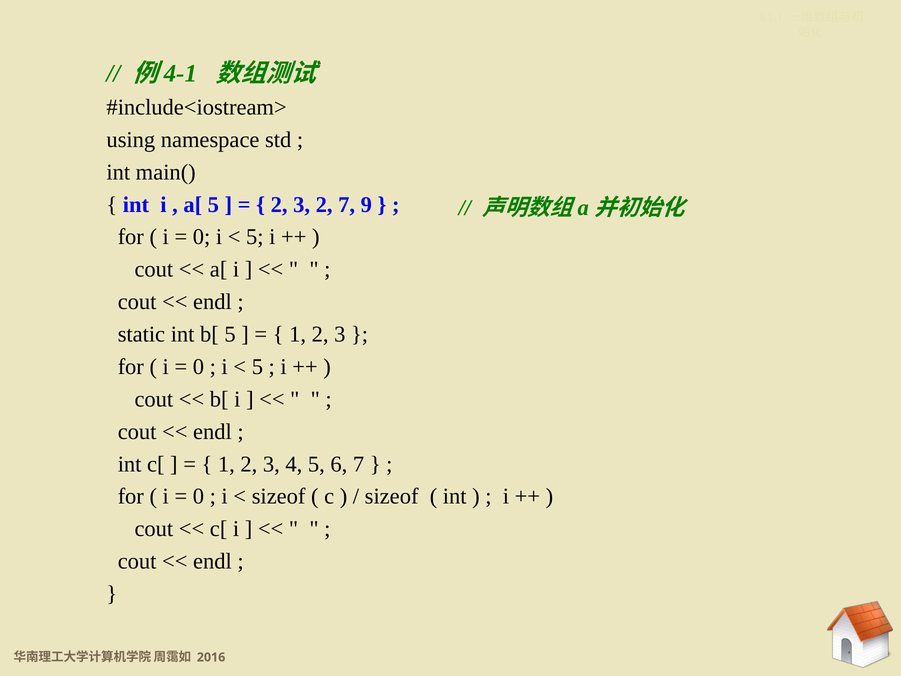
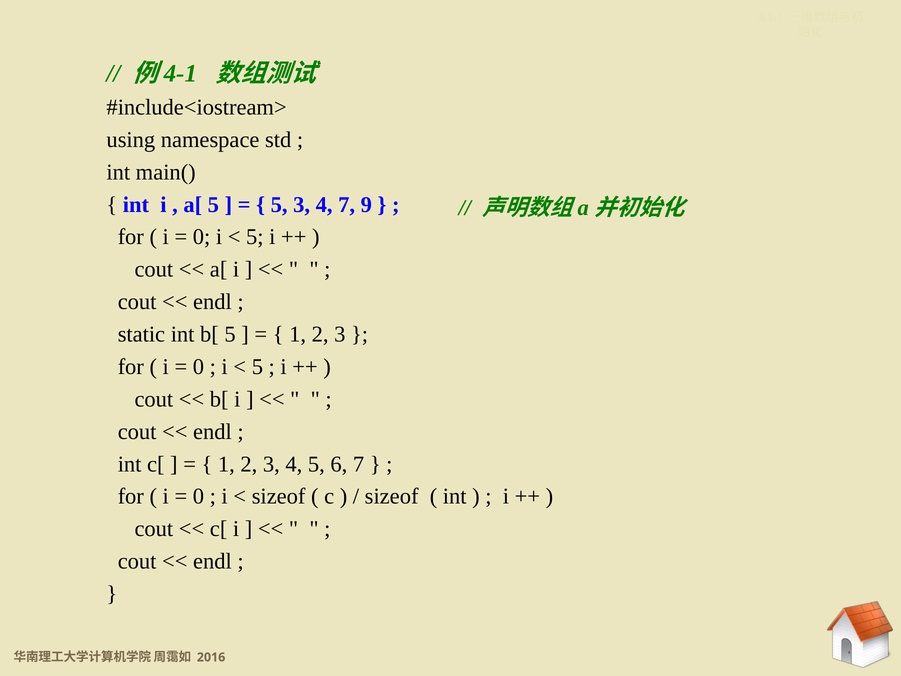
2 at (279, 205): 2 -> 5
2 at (324, 205): 2 -> 4
